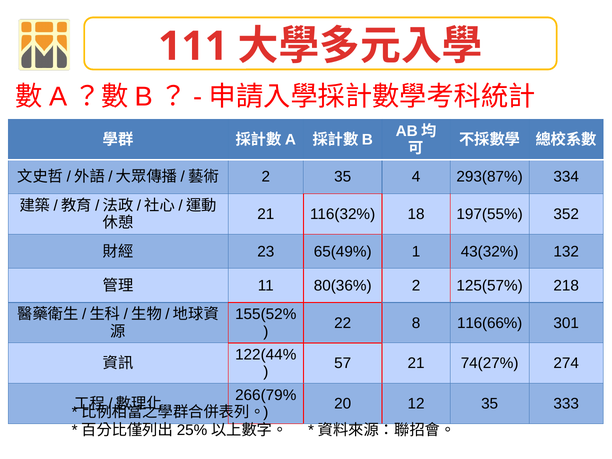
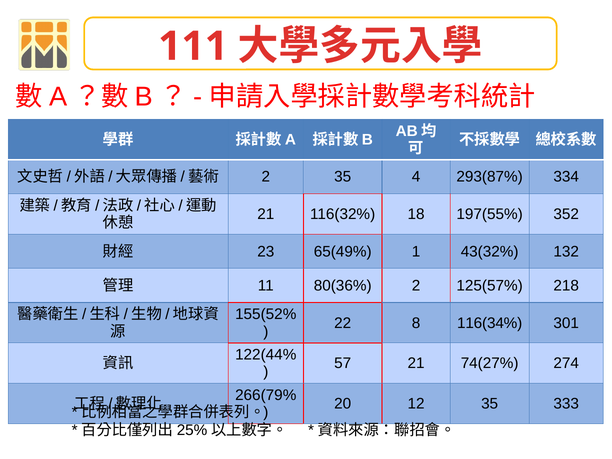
116(66%: 116(66% -> 116(34%
